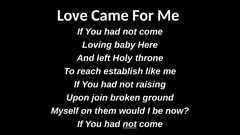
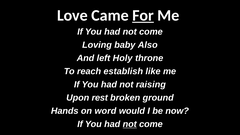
For underline: none -> present
Here: Here -> Also
join: join -> rest
Myself: Myself -> Hands
them: them -> word
